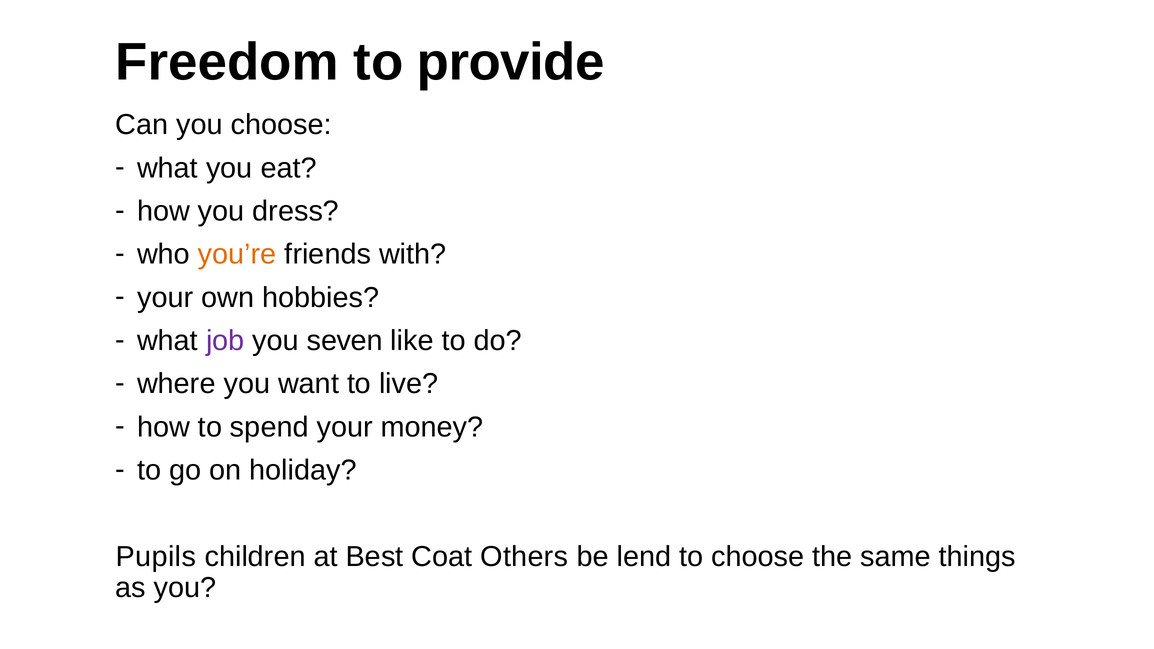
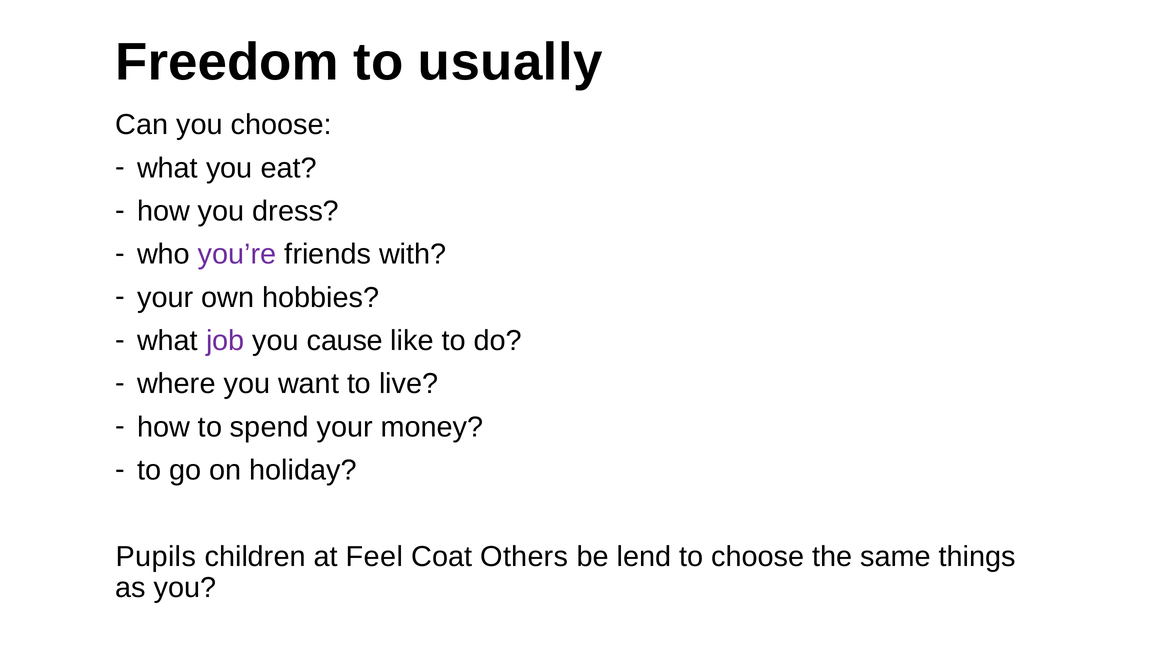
provide: provide -> usually
you’re colour: orange -> purple
seven: seven -> cause
Best: Best -> Feel
